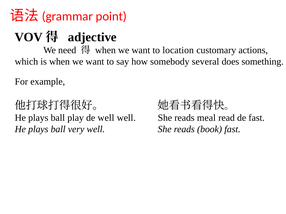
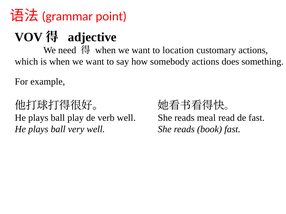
somebody several: several -> actions
de well: well -> verb
